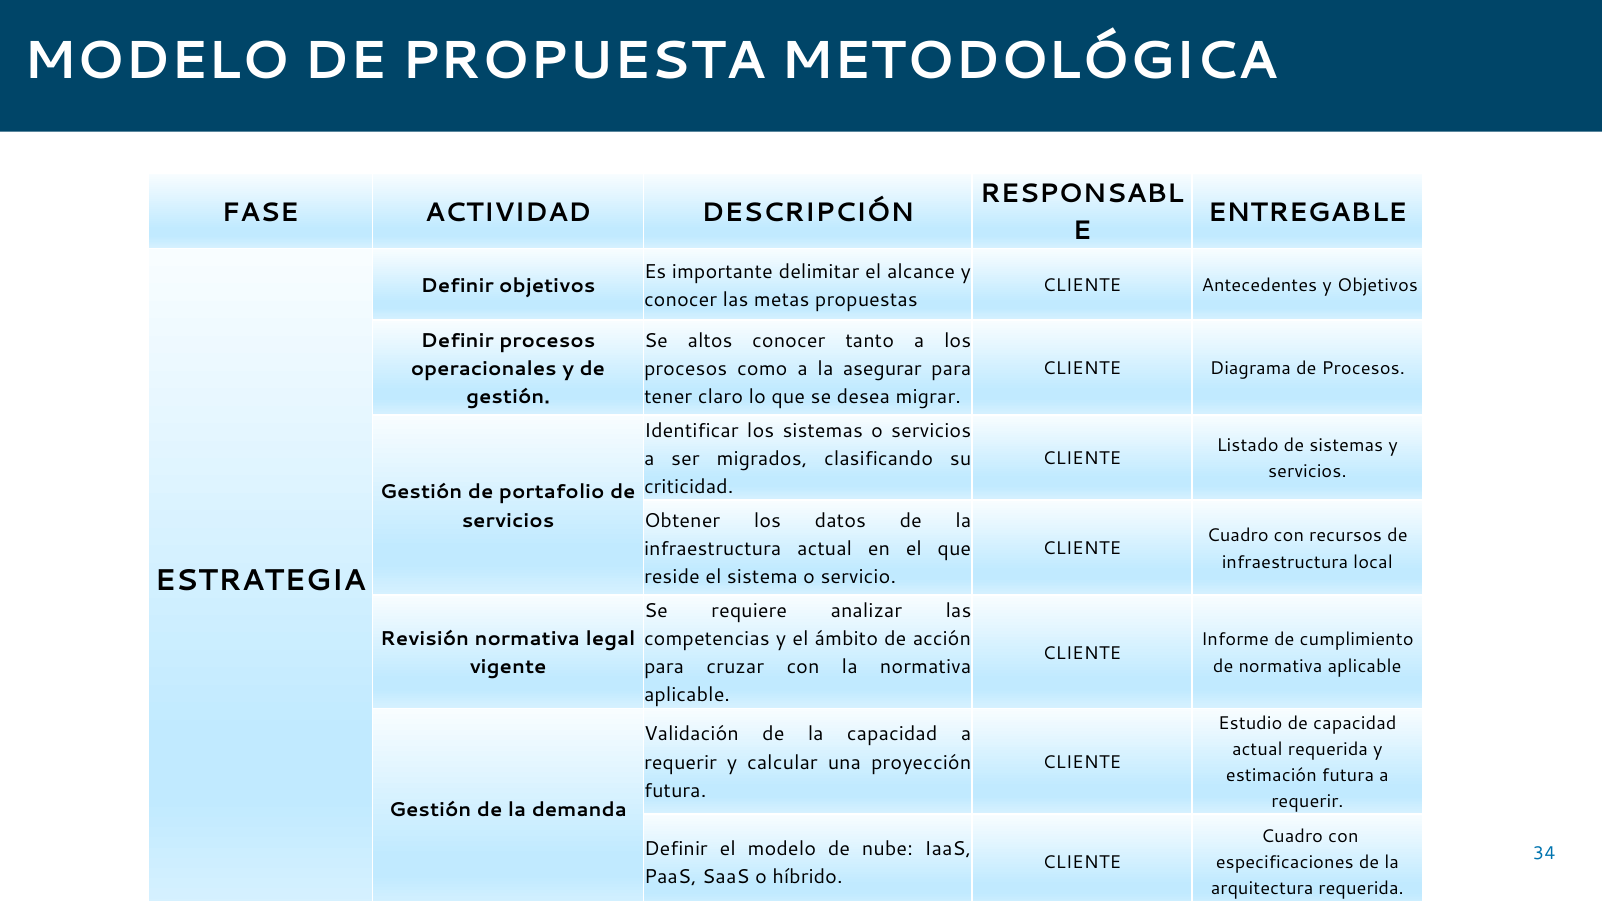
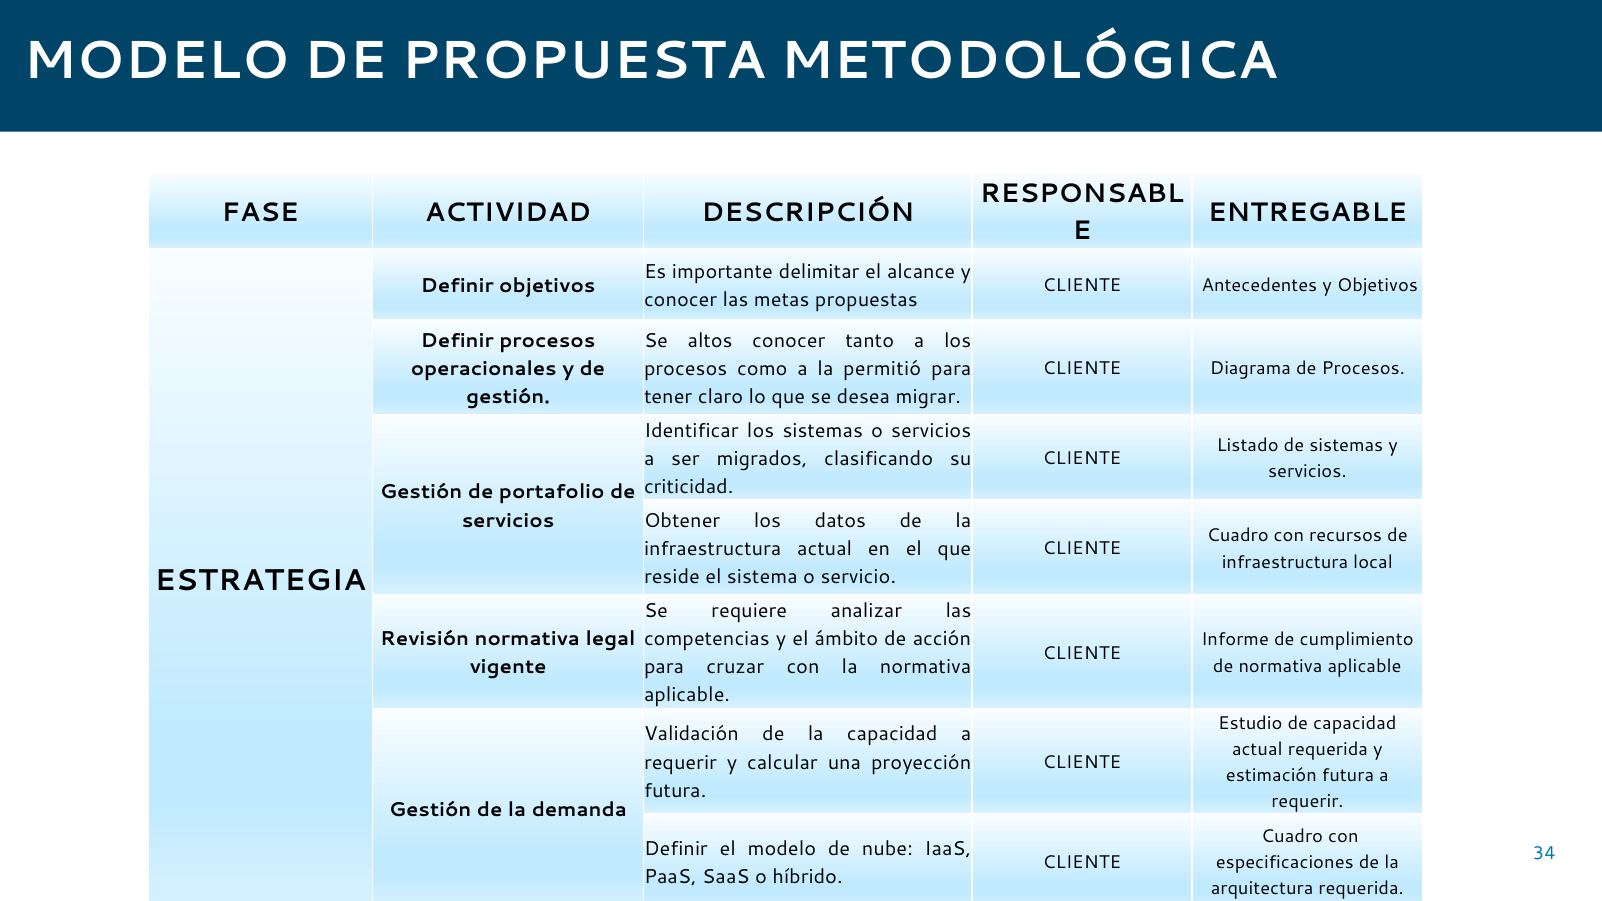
asegurar: asegurar -> permitió
